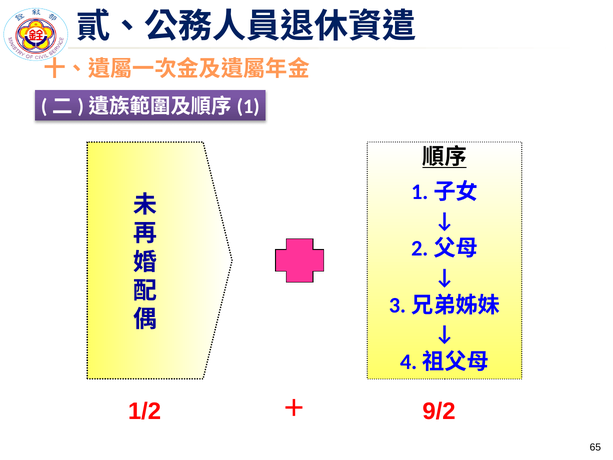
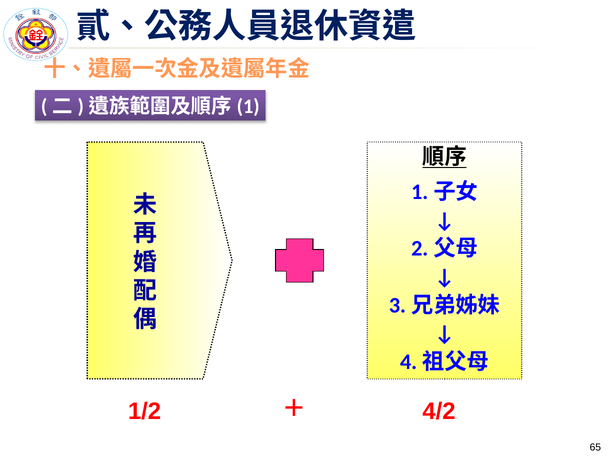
9/2: 9/2 -> 4/2
